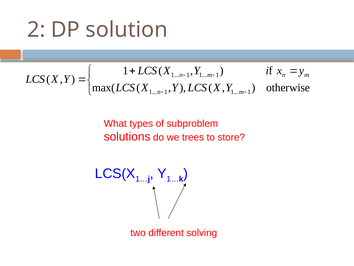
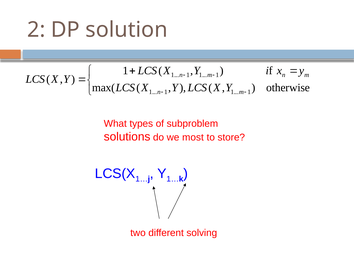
trees: trees -> most
